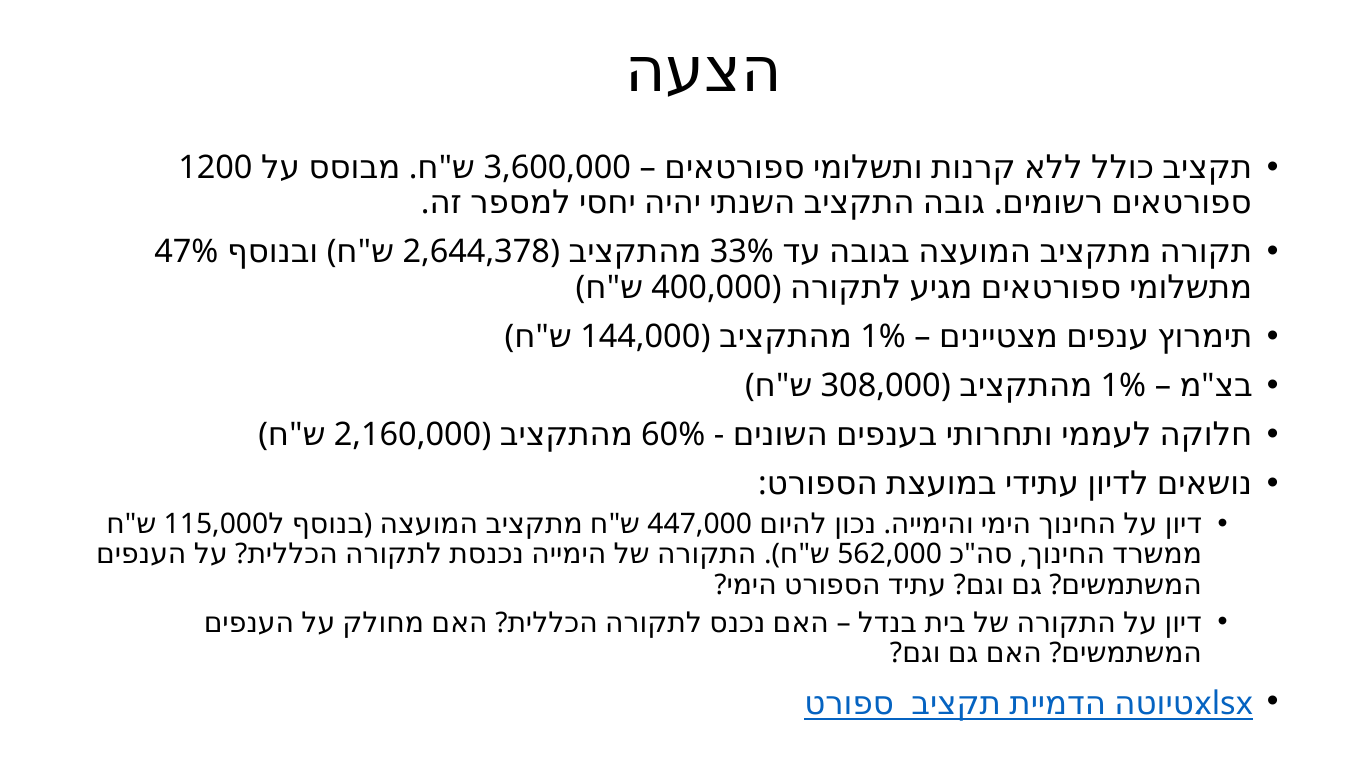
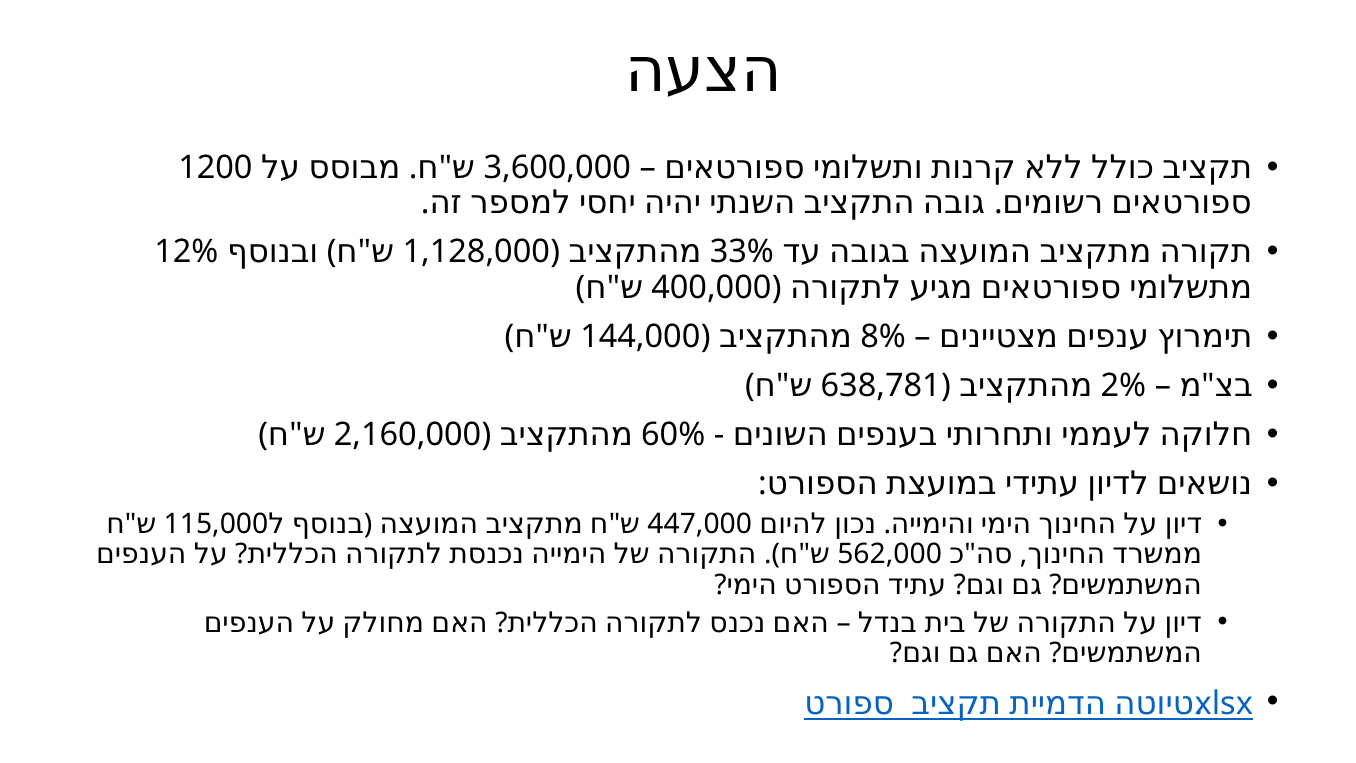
47%: 47% -> 12%
2,644,378: 2,644,378 -> 1,128,000
1% at (883, 336): 1% -> 8%
308,000: 308,000 -> 638,781
1% at (1123, 386): 1% -> 2%
